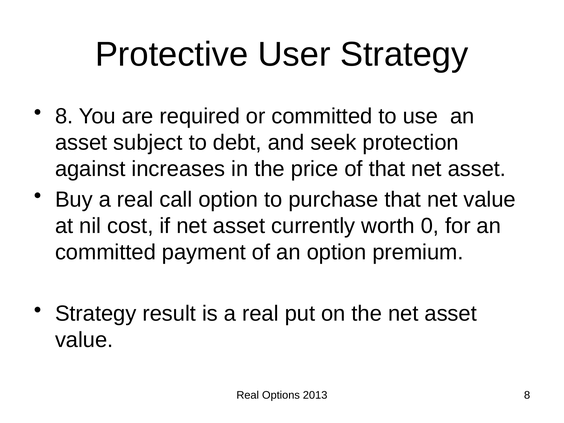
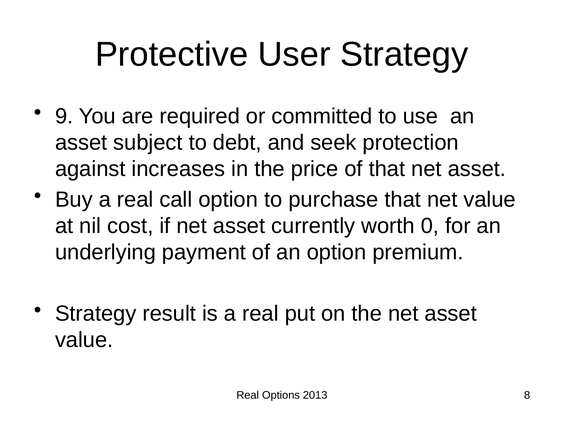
8 at (64, 116): 8 -> 9
committed at (105, 252): committed -> underlying
